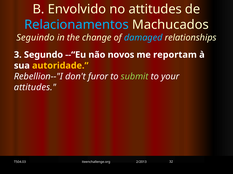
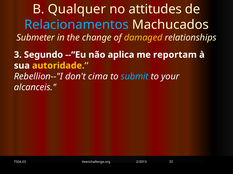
Envolvido: Envolvido -> Qualquer
Seguindo: Seguindo -> Submeter
damaged colour: light blue -> yellow
novos: novos -> aplica
furor: furor -> cima
submit colour: light green -> light blue
attitudes at (35, 88): attitudes -> alcanceis
